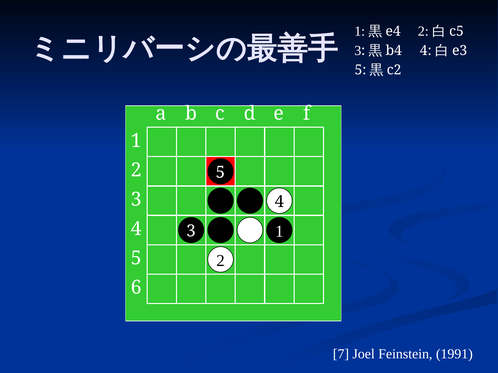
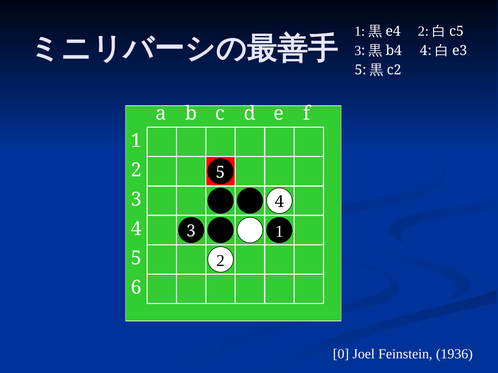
7: 7 -> 0
1991: 1991 -> 1936
